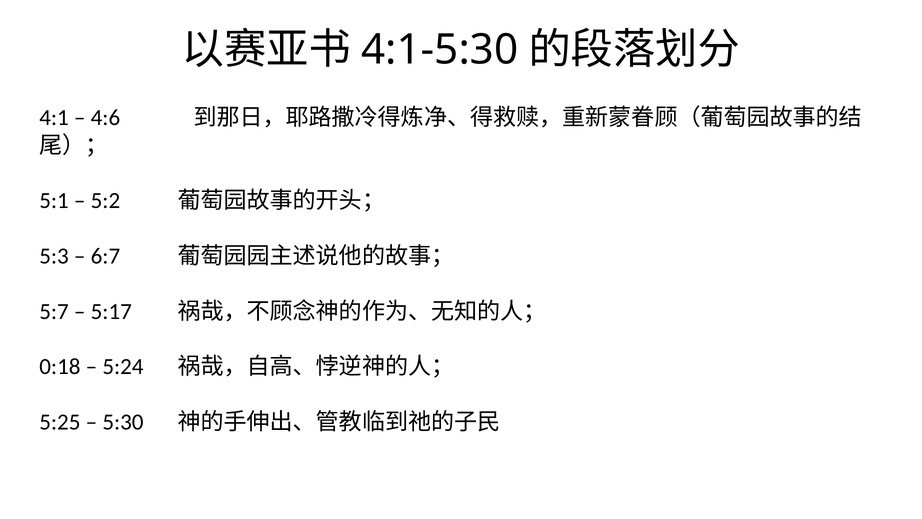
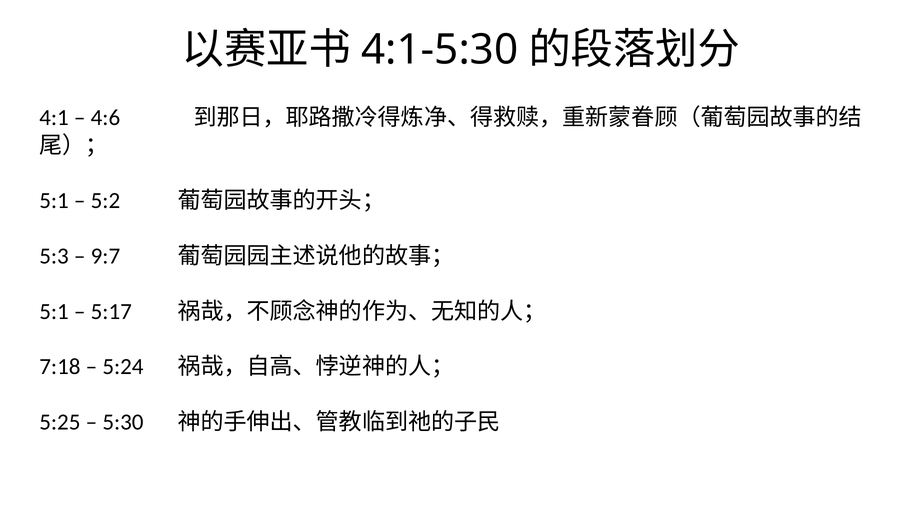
6:7: 6:7 -> 9:7
5:7 at (54, 311): 5:7 -> 5:1
0:18: 0:18 -> 7:18
